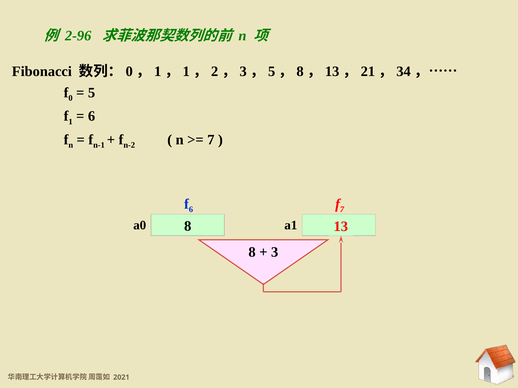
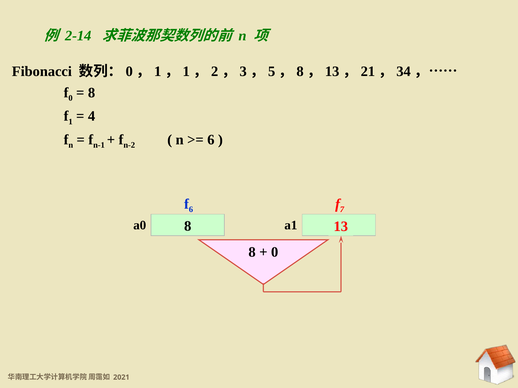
2-96: 2-96 -> 2-14
5 at (92, 93): 5 -> 8
6 at (92, 116): 6 -> 4
7 at (211, 140): 7 -> 6
3 at (275, 252): 3 -> 0
